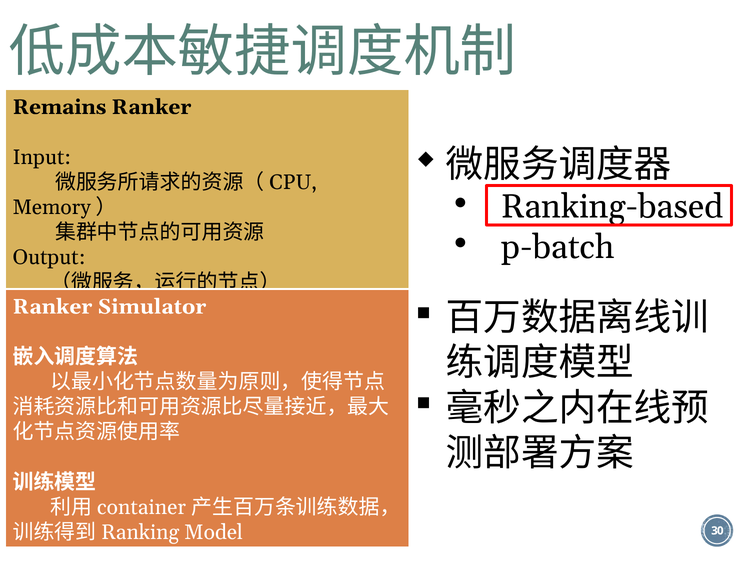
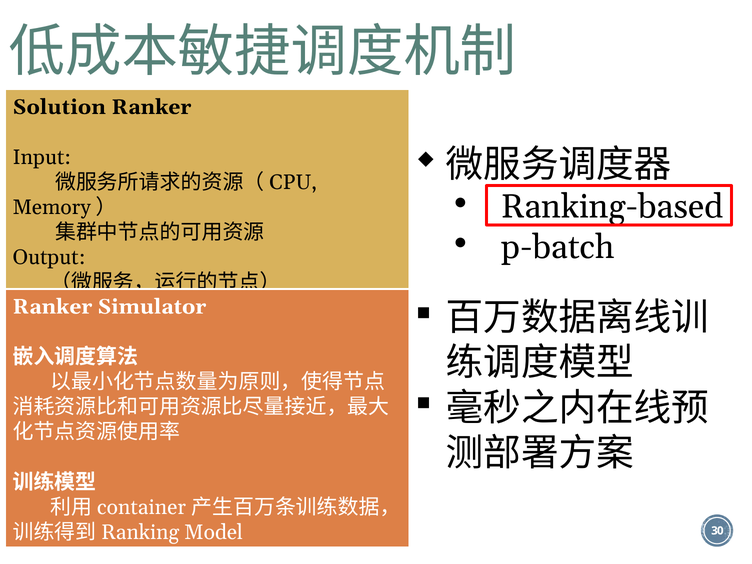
Remains: Remains -> Solution
